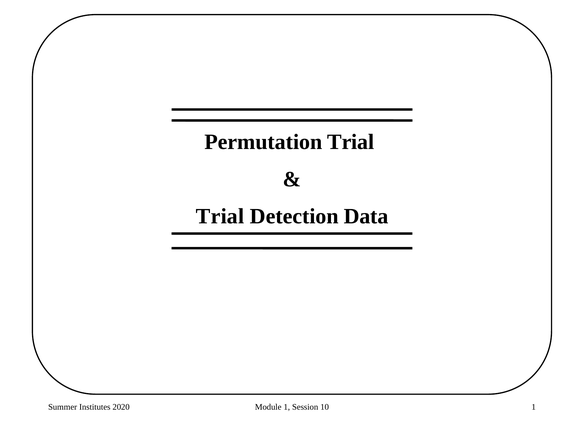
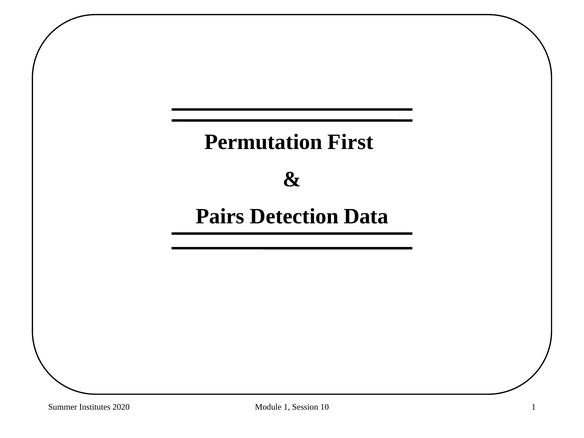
Permutation Trial: Trial -> First
Trial at (220, 216): Trial -> Pairs
